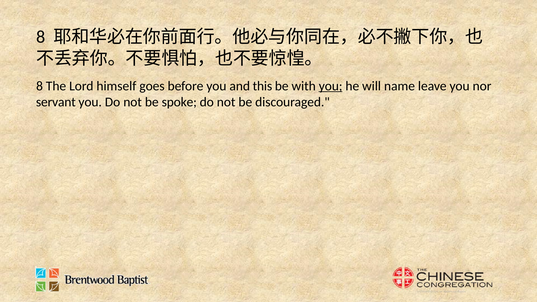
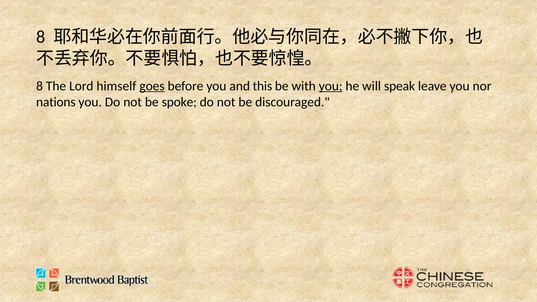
goes underline: none -> present
name: name -> speak
servant: servant -> nations
